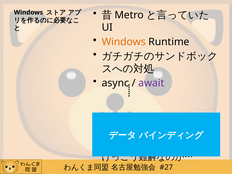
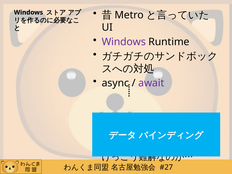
Windows at (124, 42) colour: orange -> purple
